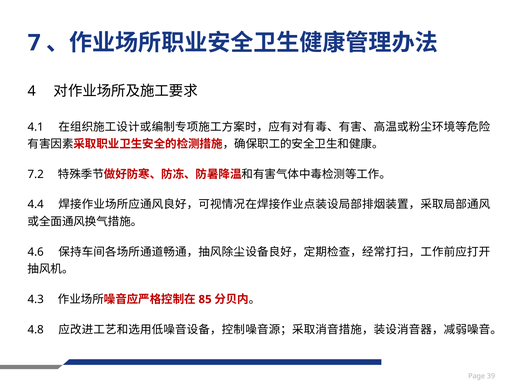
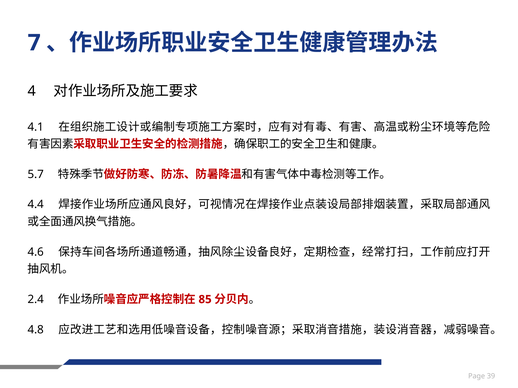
7.2: 7.2 -> 5.7
4.3: 4.3 -> 2.4
